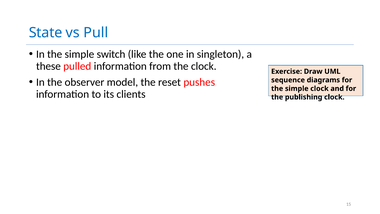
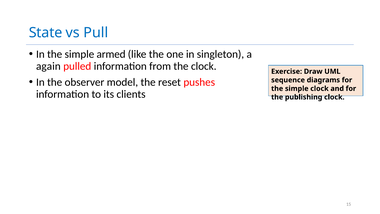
switch: switch -> armed
these: these -> again
